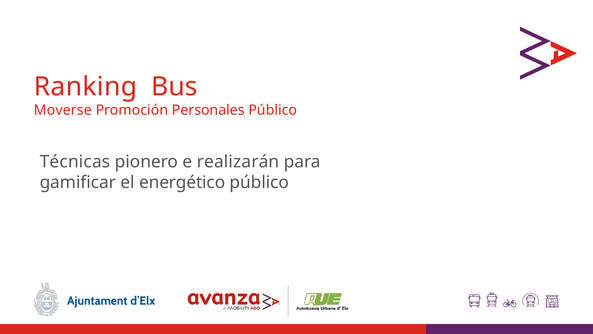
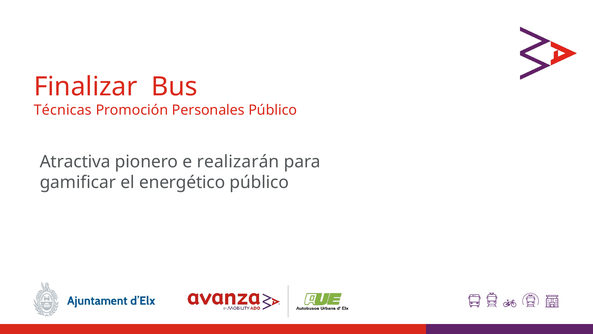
Ranking: Ranking -> Finalizar
Moverse: Moverse -> Técnicas
Técnicas: Técnicas -> Atractiva
